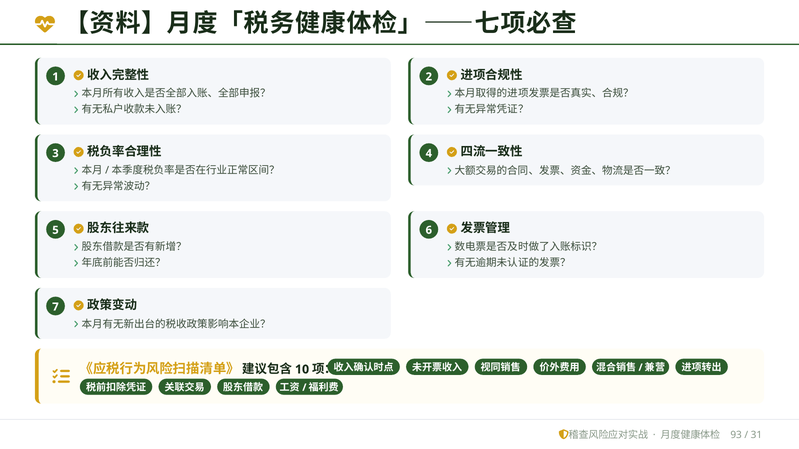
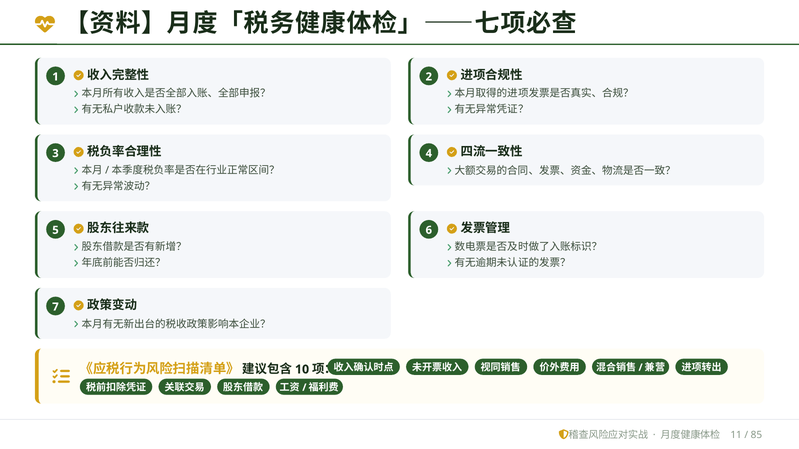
93: 93 -> 11
31: 31 -> 85
